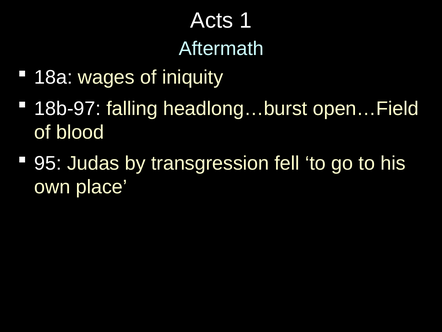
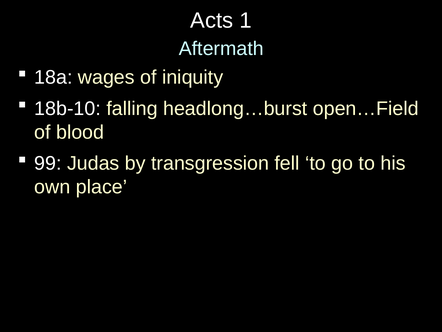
18b-97: 18b-97 -> 18b-10
95: 95 -> 99
